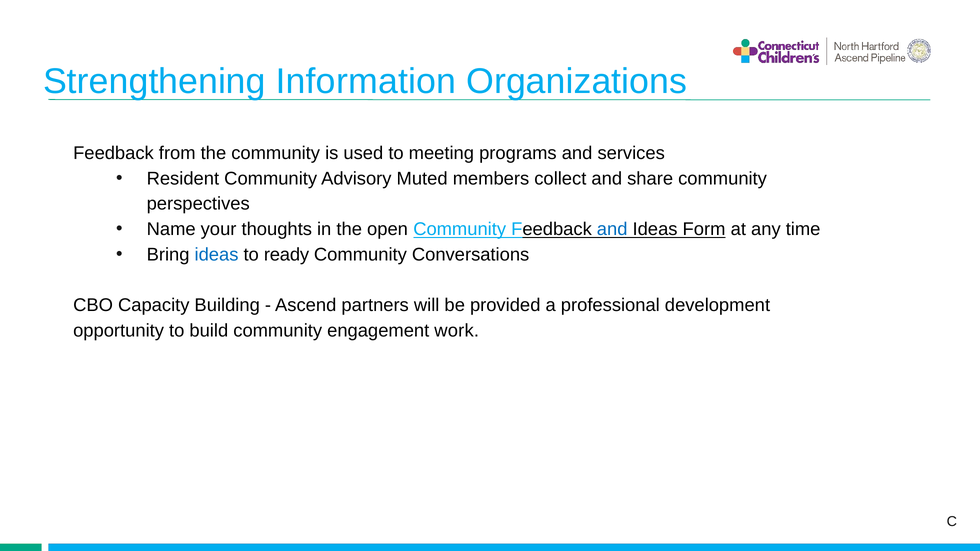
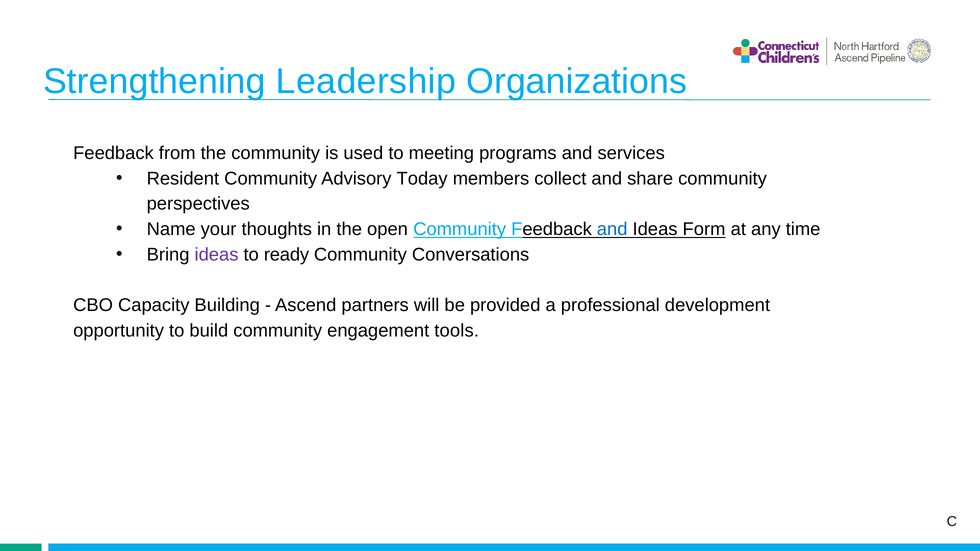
Information: Information -> Leadership
Muted: Muted -> Today
ideas at (217, 255) colour: blue -> purple
work: work -> tools
